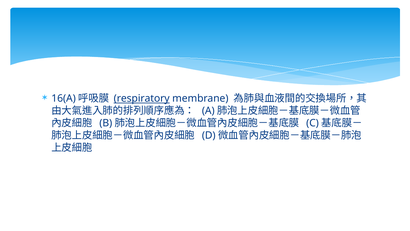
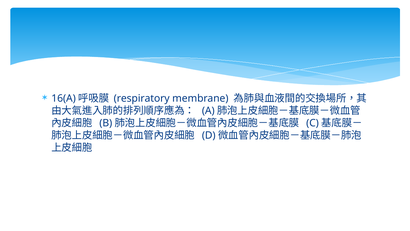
respiratory underline: present -> none
